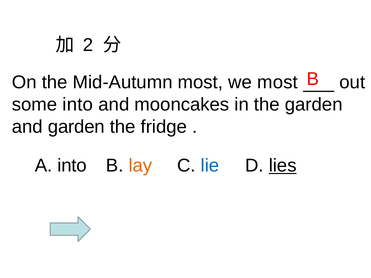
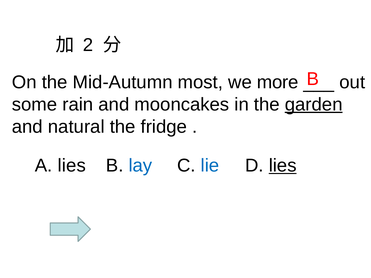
we most: most -> more
some into: into -> rain
garden at (314, 105) underline: none -> present
and garden: garden -> natural
A into: into -> lies
lay colour: orange -> blue
